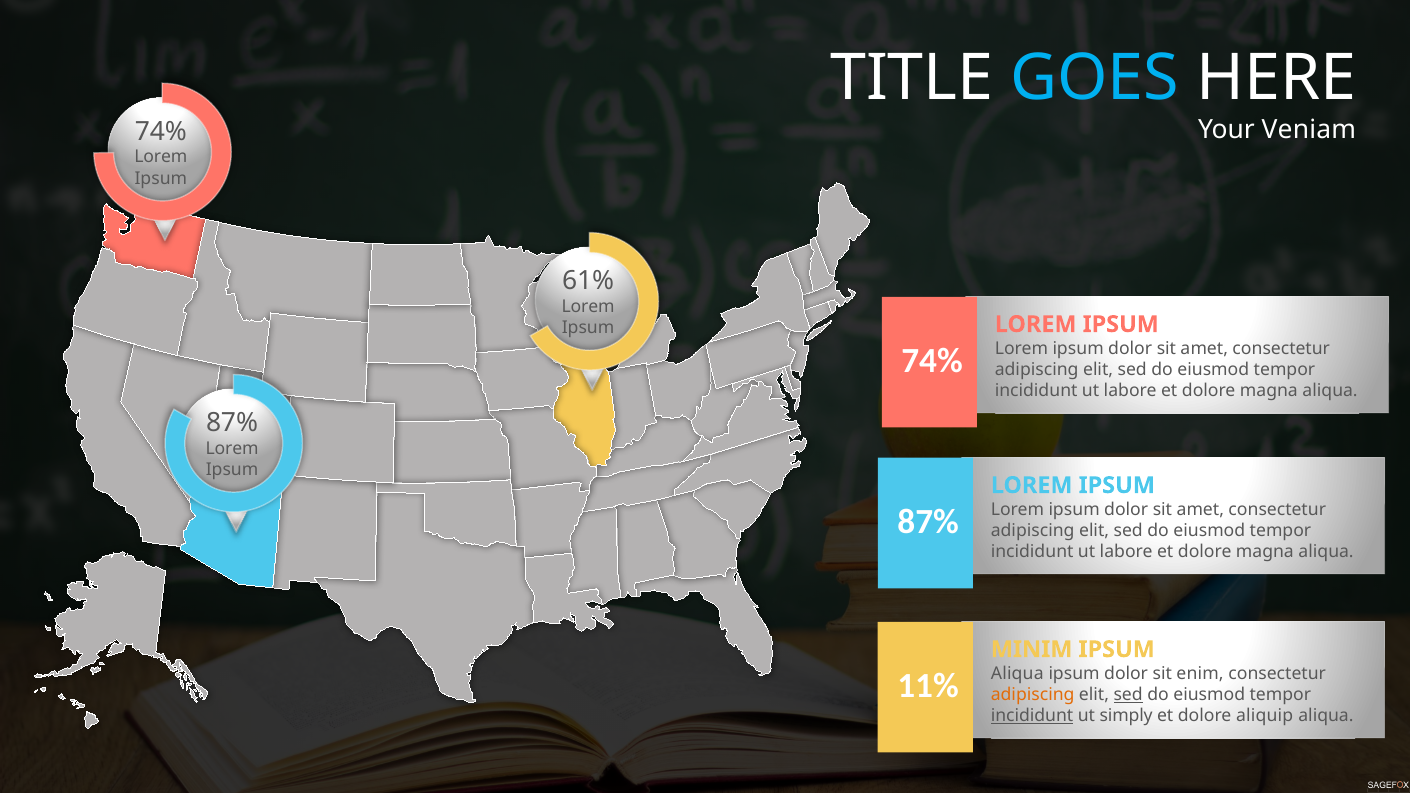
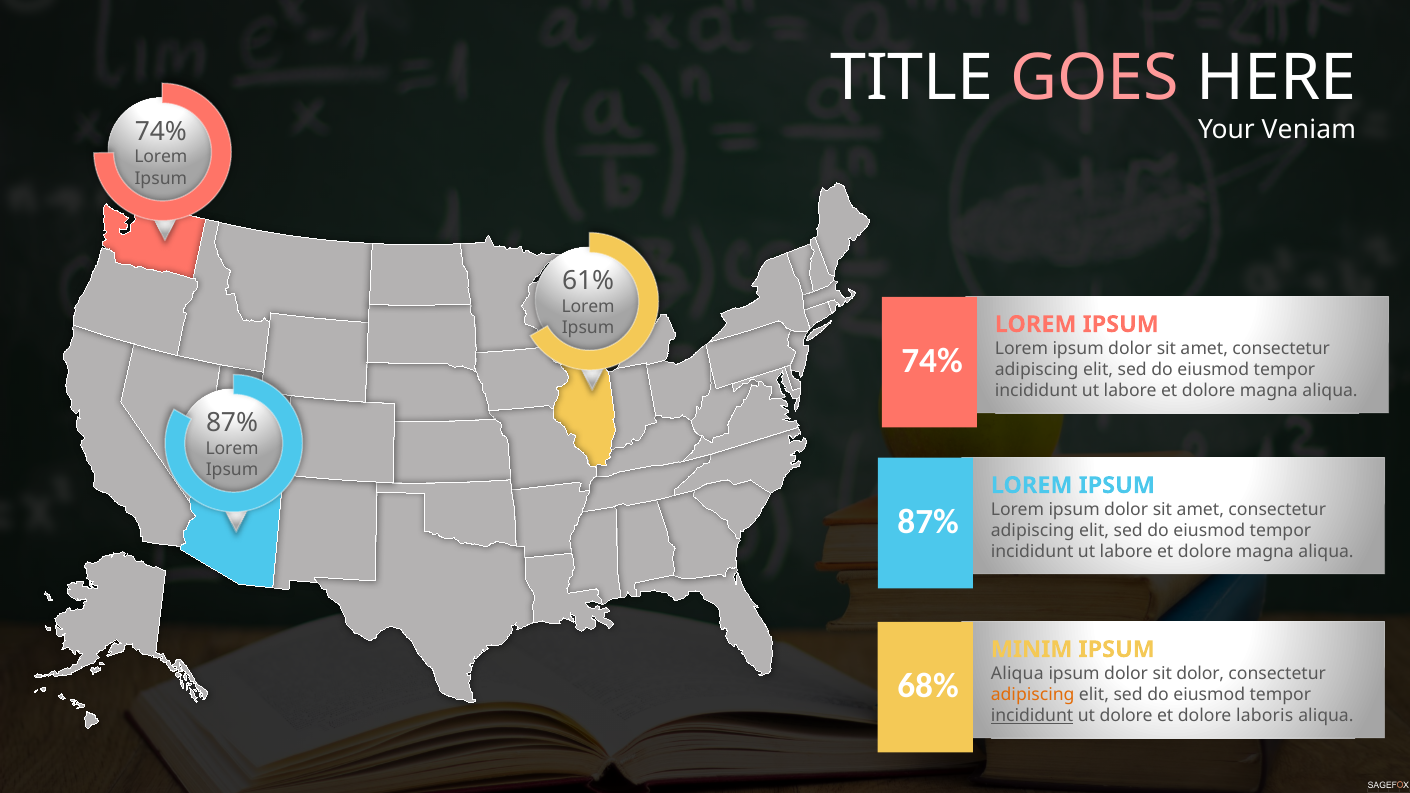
GOES colour: light blue -> pink
sit enim: enim -> dolor
11%: 11% -> 68%
sed at (1128, 695) underline: present -> none
ut simply: simply -> dolore
aliquip: aliquip -> laboris
